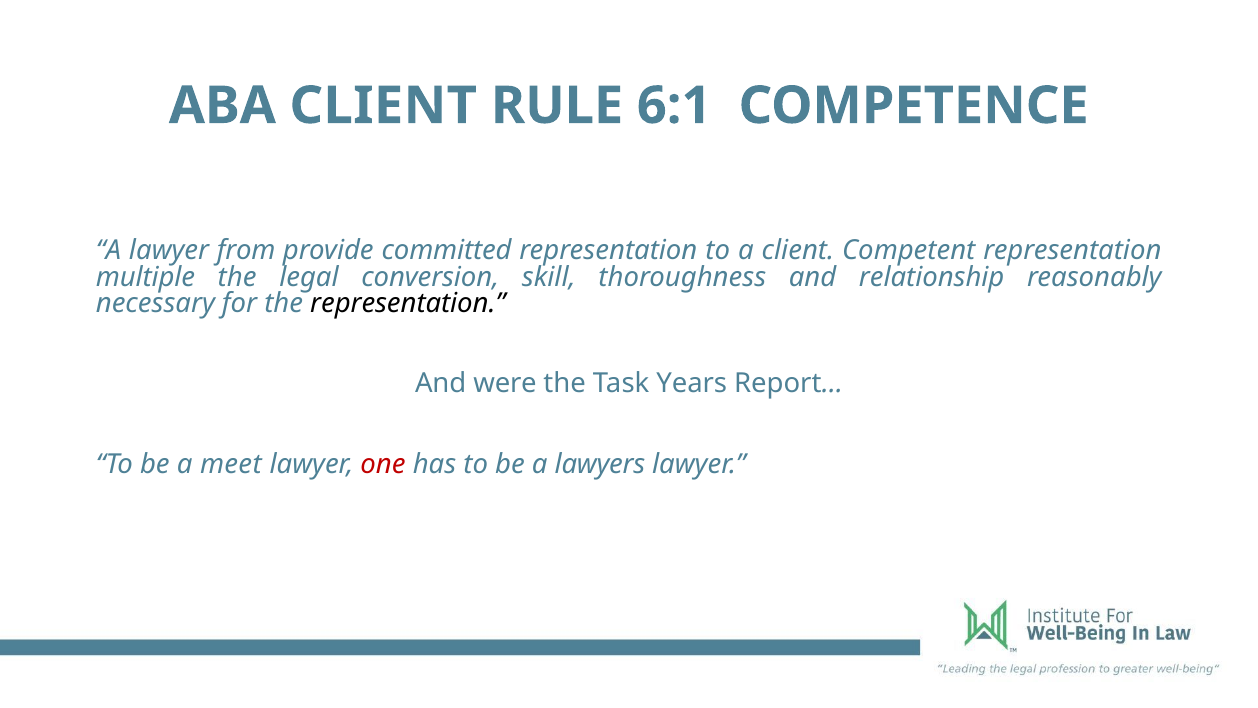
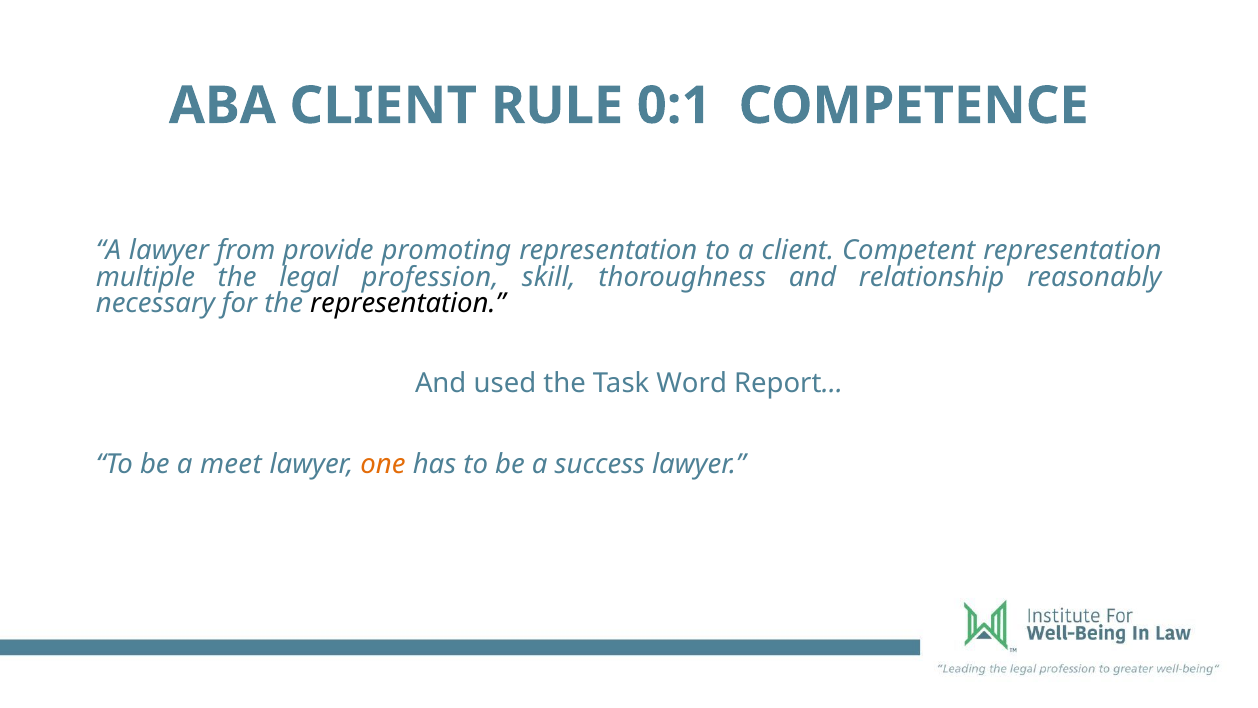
6:1: 6:1 -> 0:1
committed: committed -> promoting
conversion: conversion -> profession
were: were -> used
Years: Years -> Word
one colour: red -> orange
lawyers: lawyers -> success
